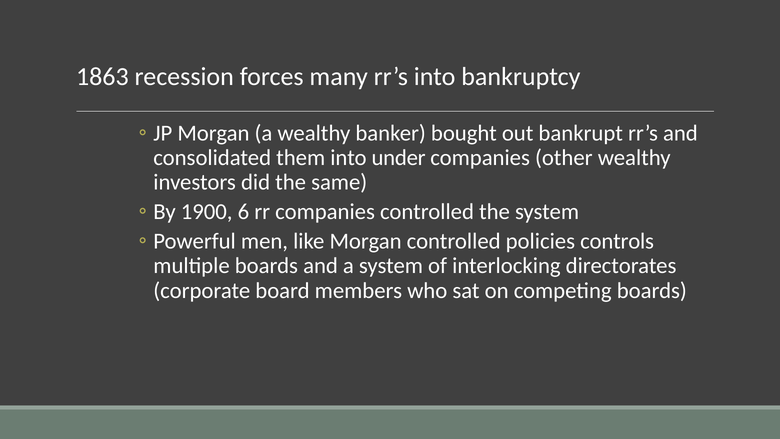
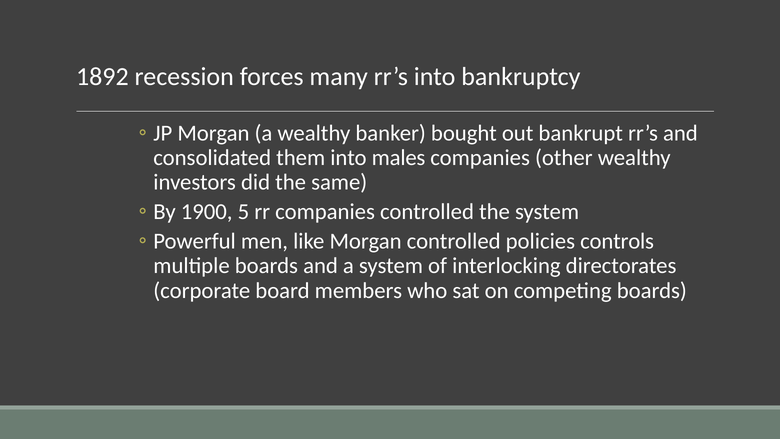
1863: 1863 -> 1892
under: under -> males
6: 6 -> 5
